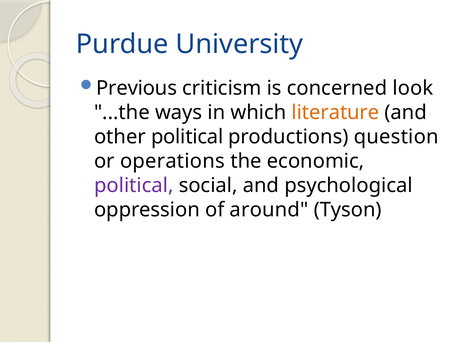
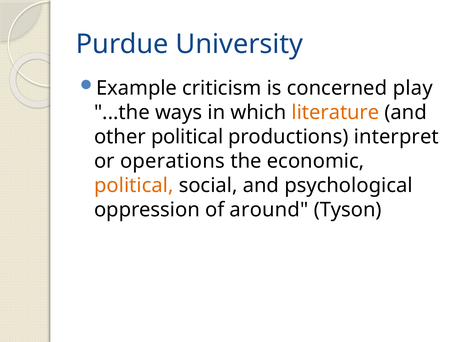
Previous: Previous -> Example
look: look -> play
question: question -> interpret
political at (134, 185) colour: purple -> orange
